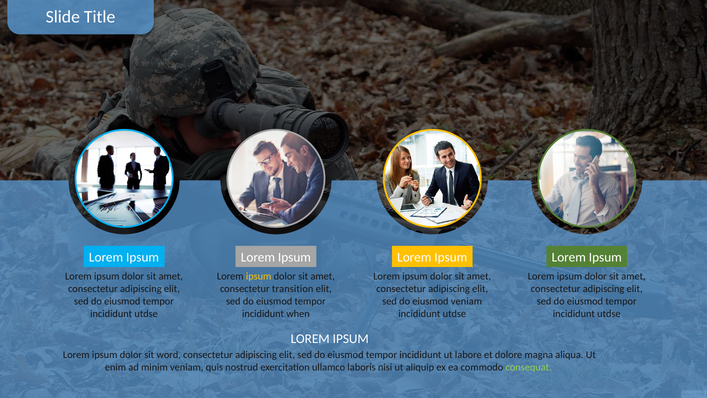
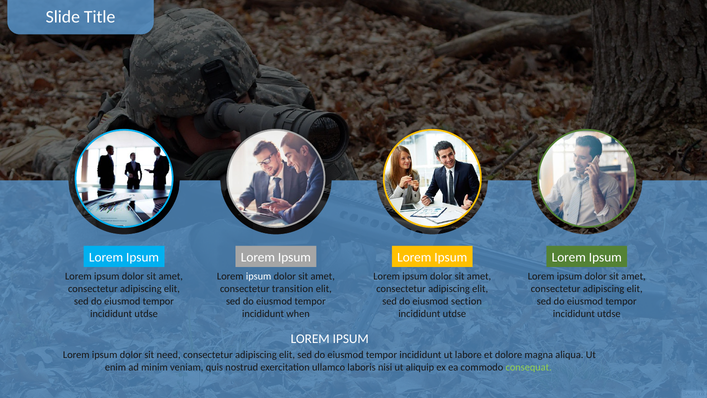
ipsum at (259, 276) colour: yellow -> white
eiusmod veniam: veniam -> section
word: word -> need
